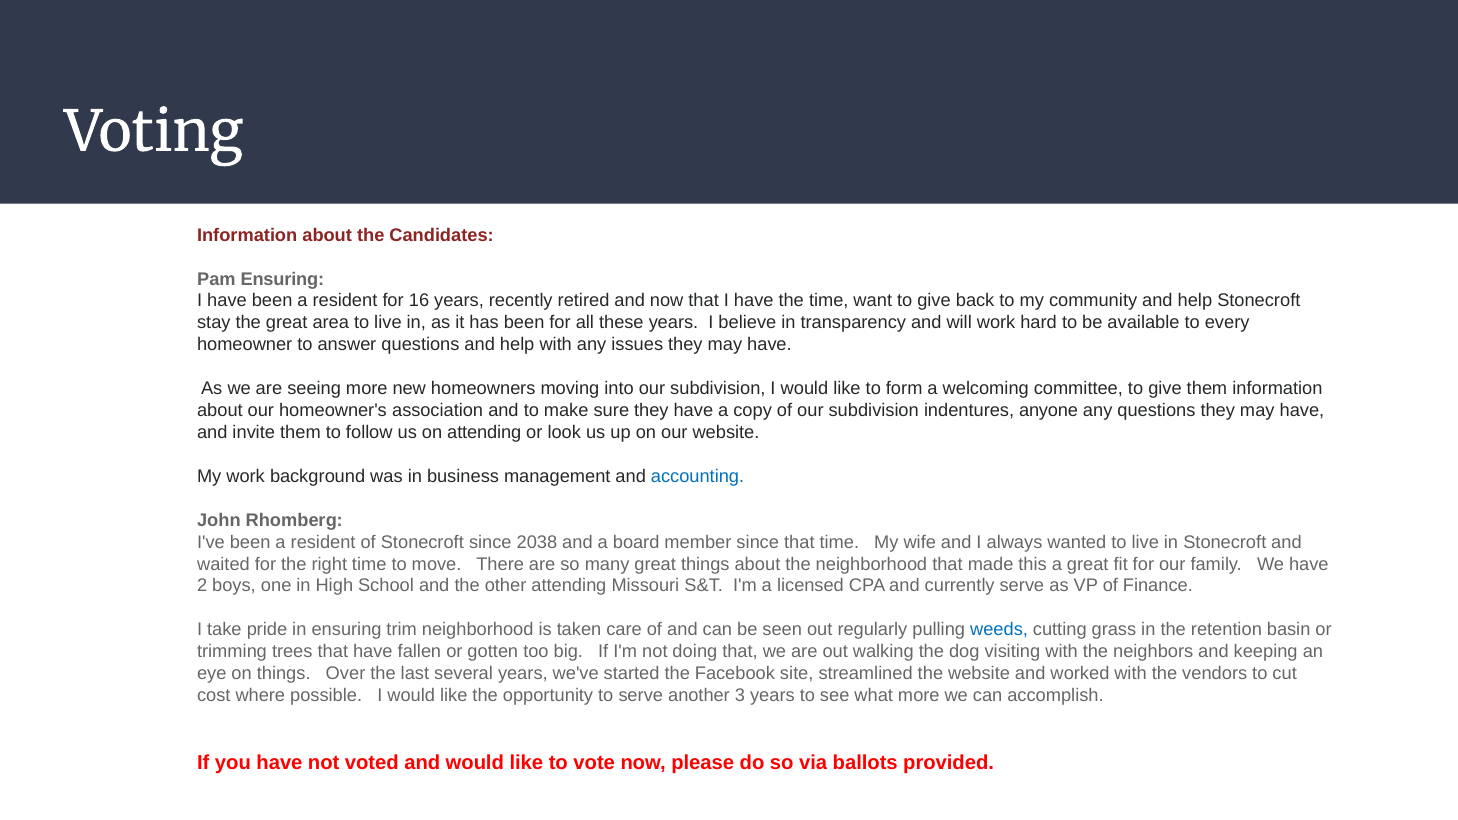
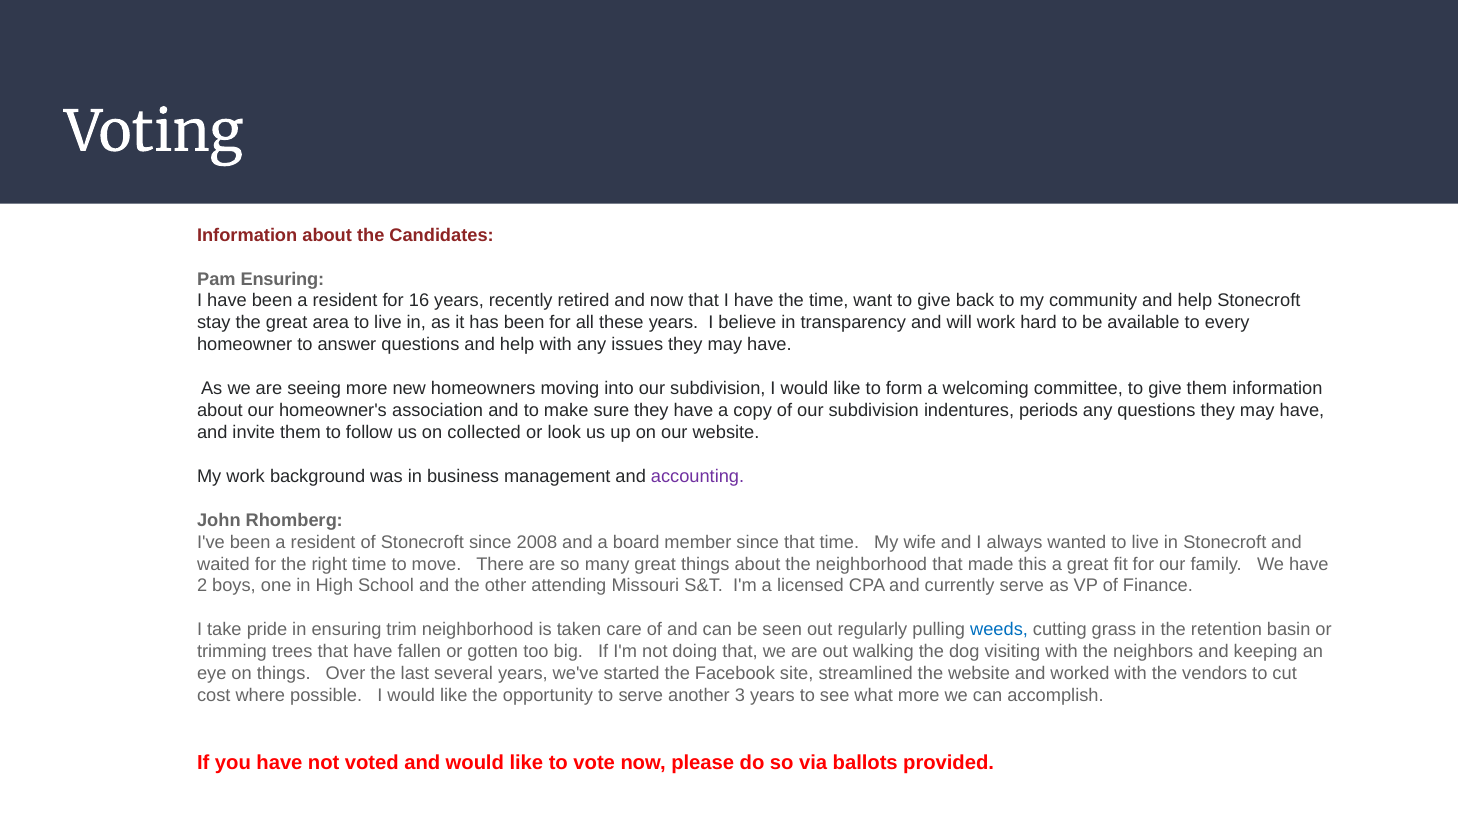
anyone: anyone -> periods
on attending: attending -> collected
accounting colour: blue -> purple
2038: 2038 -> 2008
